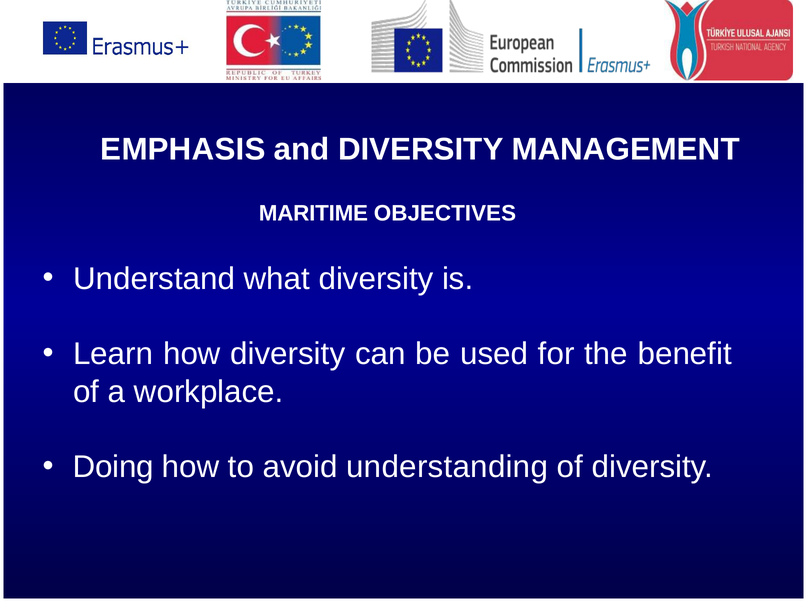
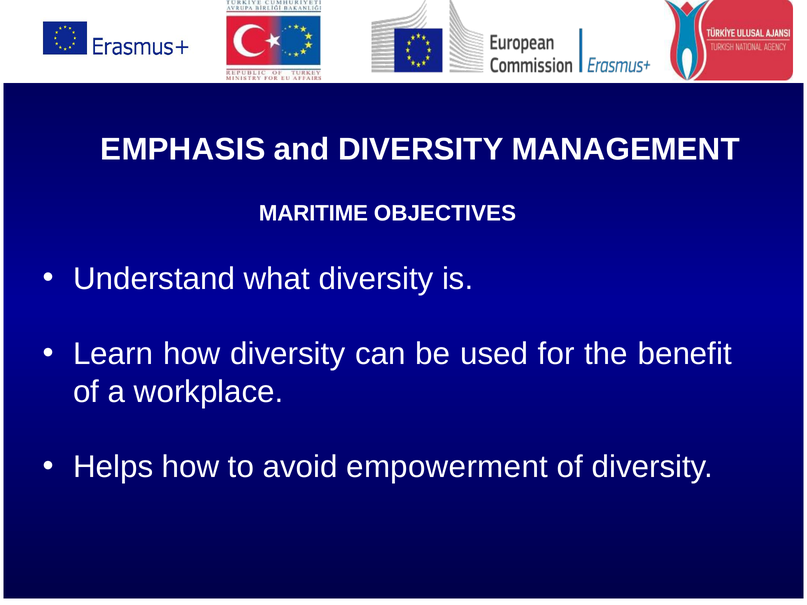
Doing: Doing -> Helps
understanding: understanding -> empowerment
